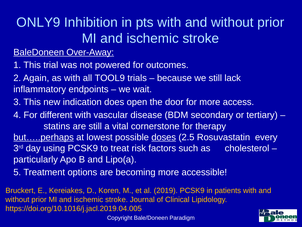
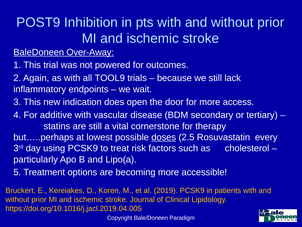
ONLY9: ONLY9 -> POST9
different: different -> additive
but…..perhaps underline: present -> none
